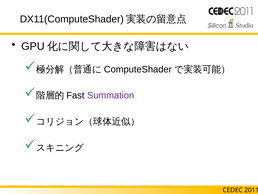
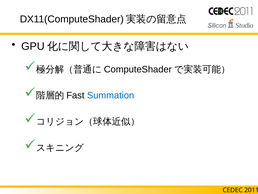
Summation colour: purple -> blue
